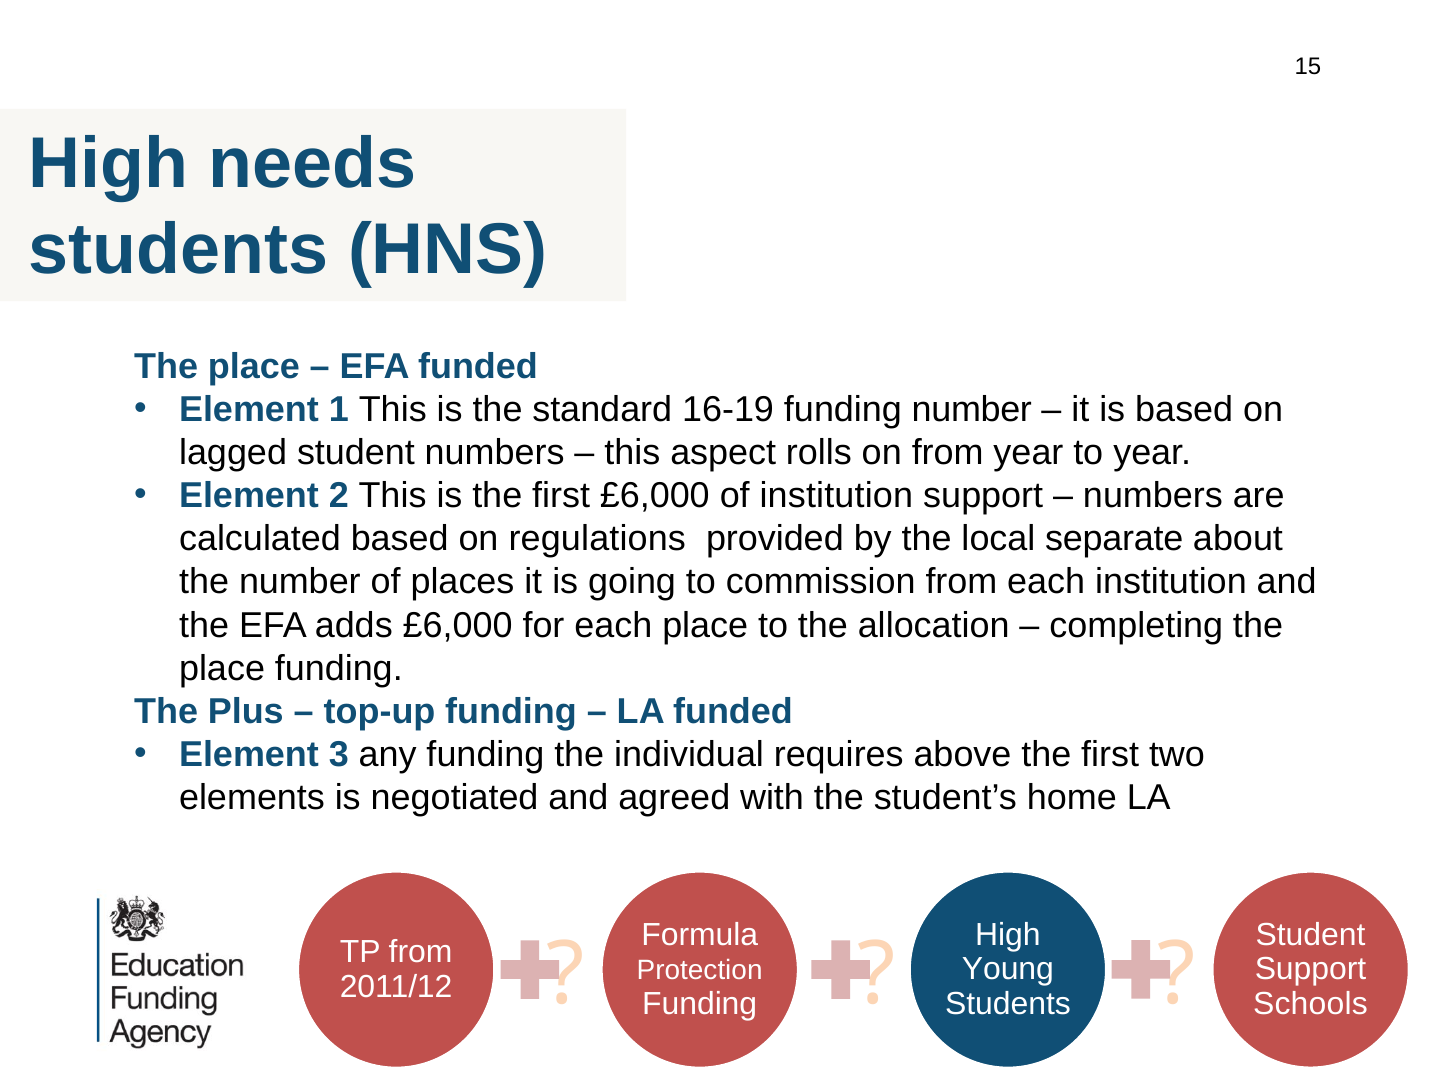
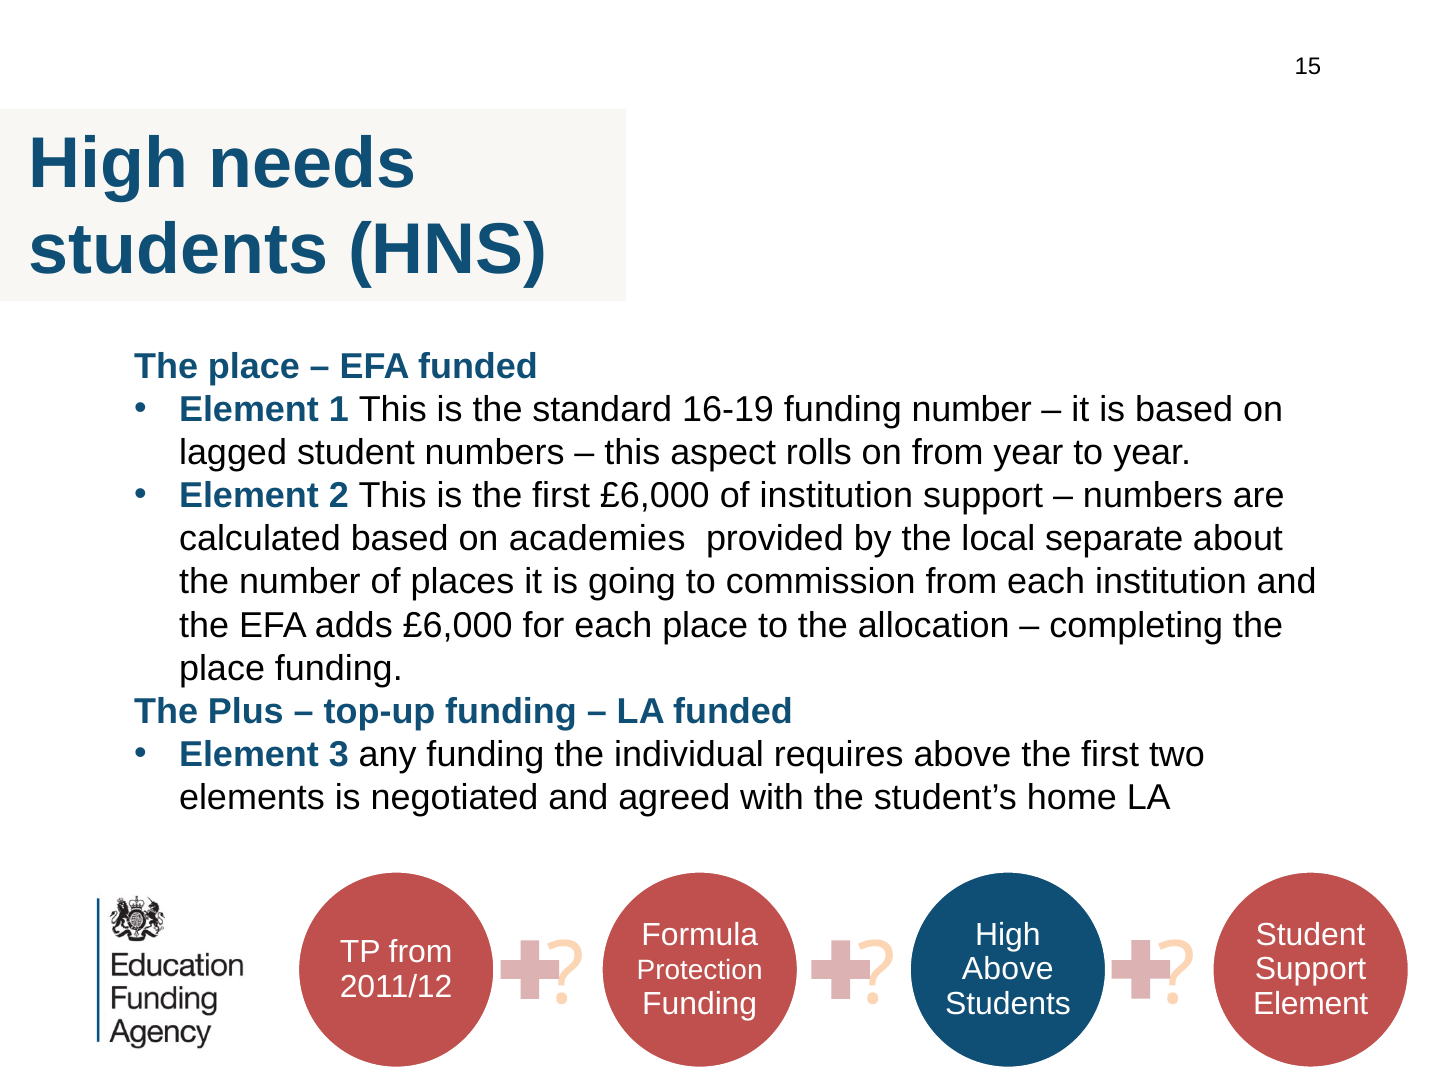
regulations: regulations -> academies
Young at (1008, 970): Young -> Above
Schools at (1310, 1004): Schools -> Element
